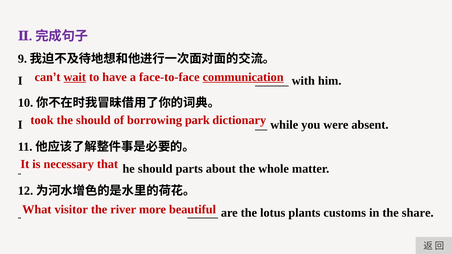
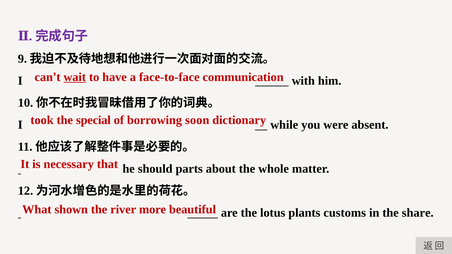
communication underline: present -> none
the should: should -> special
park: park -> soon
visitor: visitor -> shown
